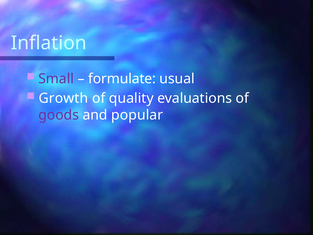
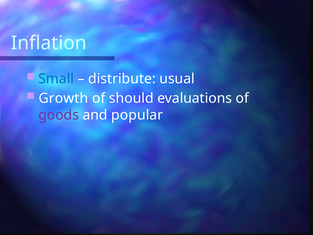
Small colour: purple -> blue
formulate: formulate -> distribute
quality: quality -> should
